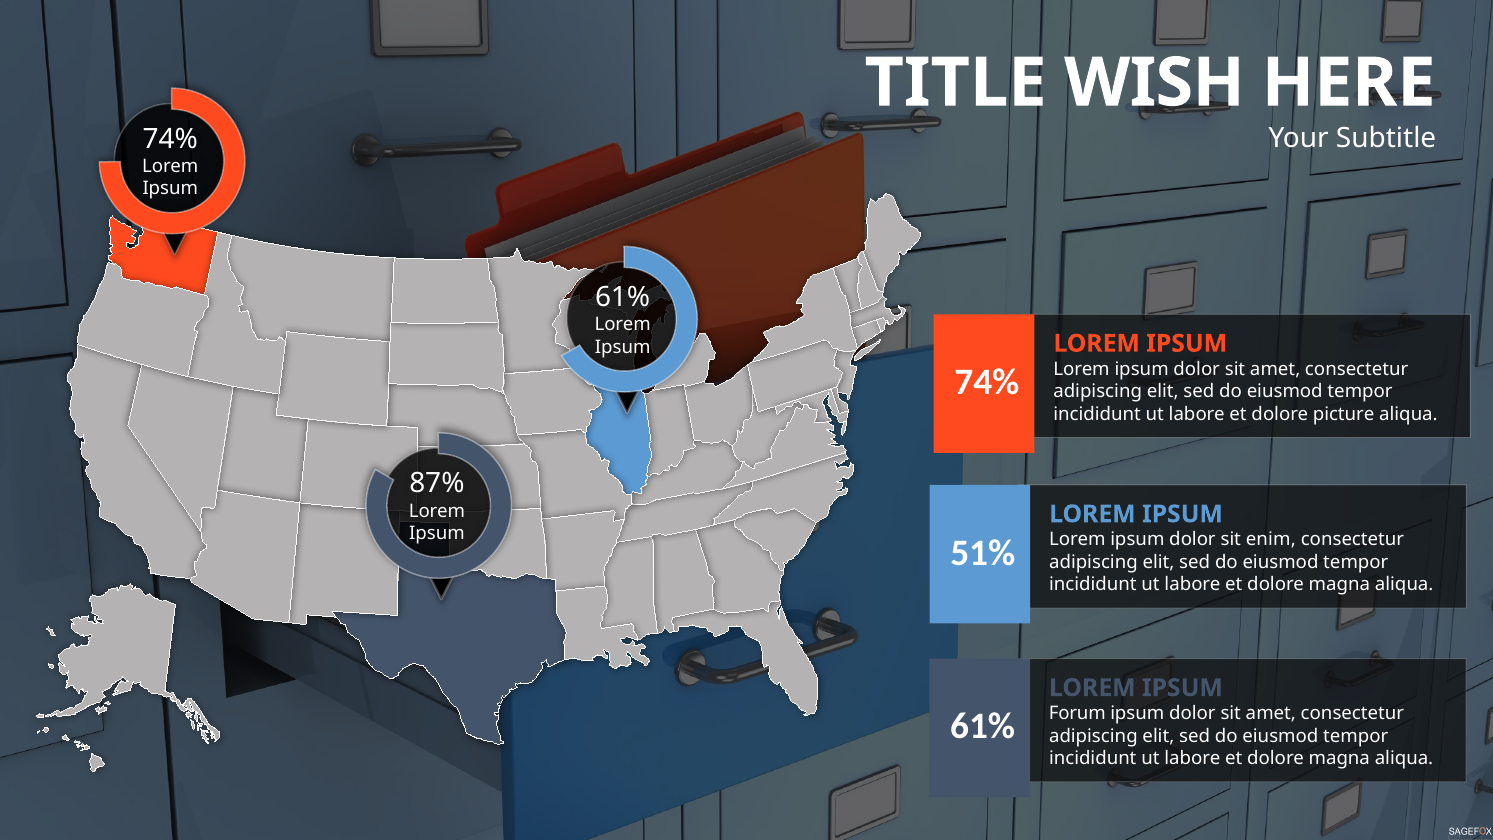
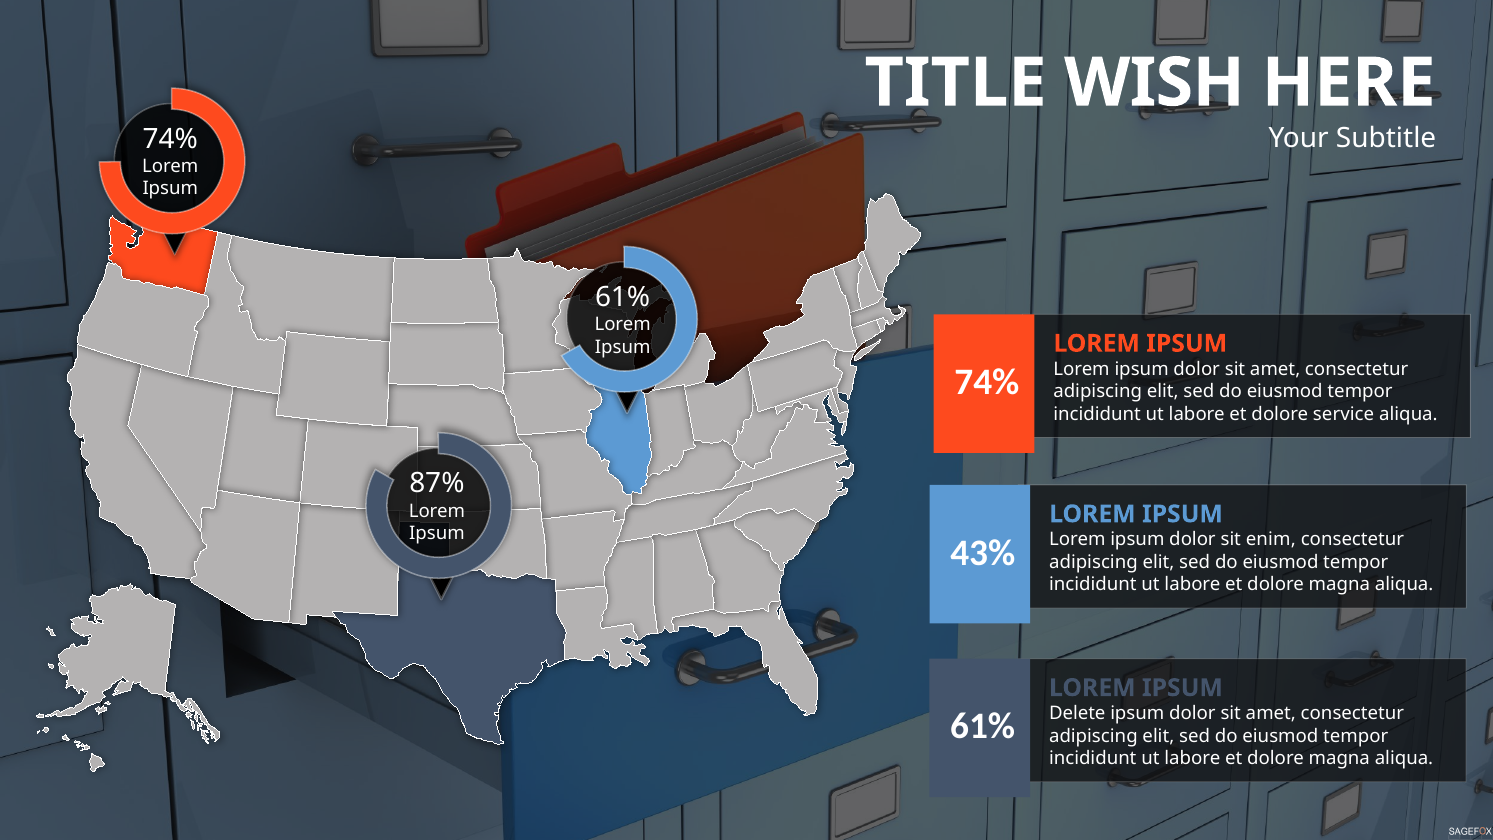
picture: picture -> service
51%: 51% -> 43%
Forum: Forum -> Delete
